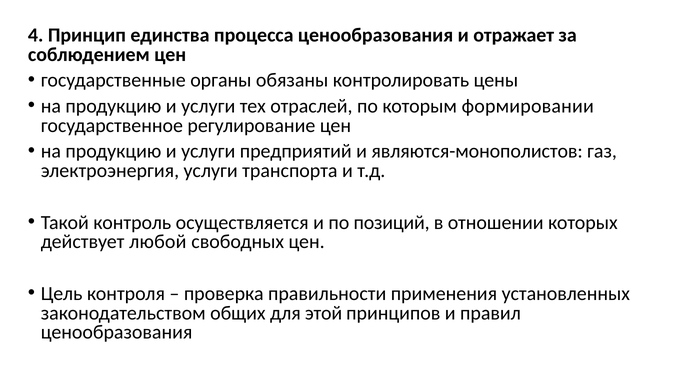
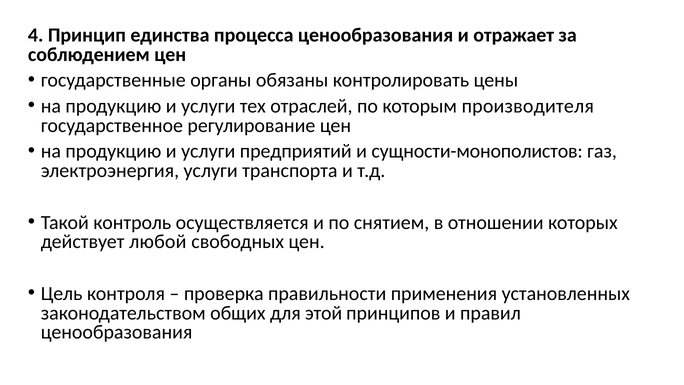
формировании: формировании -> производителя
являются-монополистов: являются-монополистов -> сущности-монополистов
позиций: позиций -> снятием
